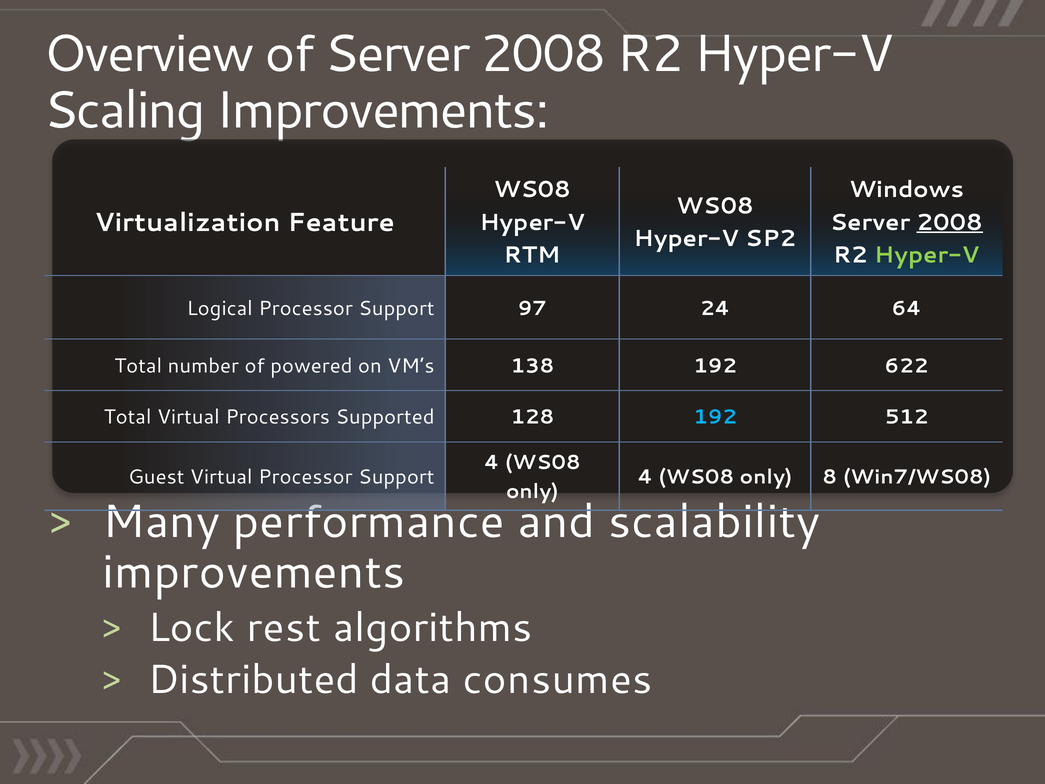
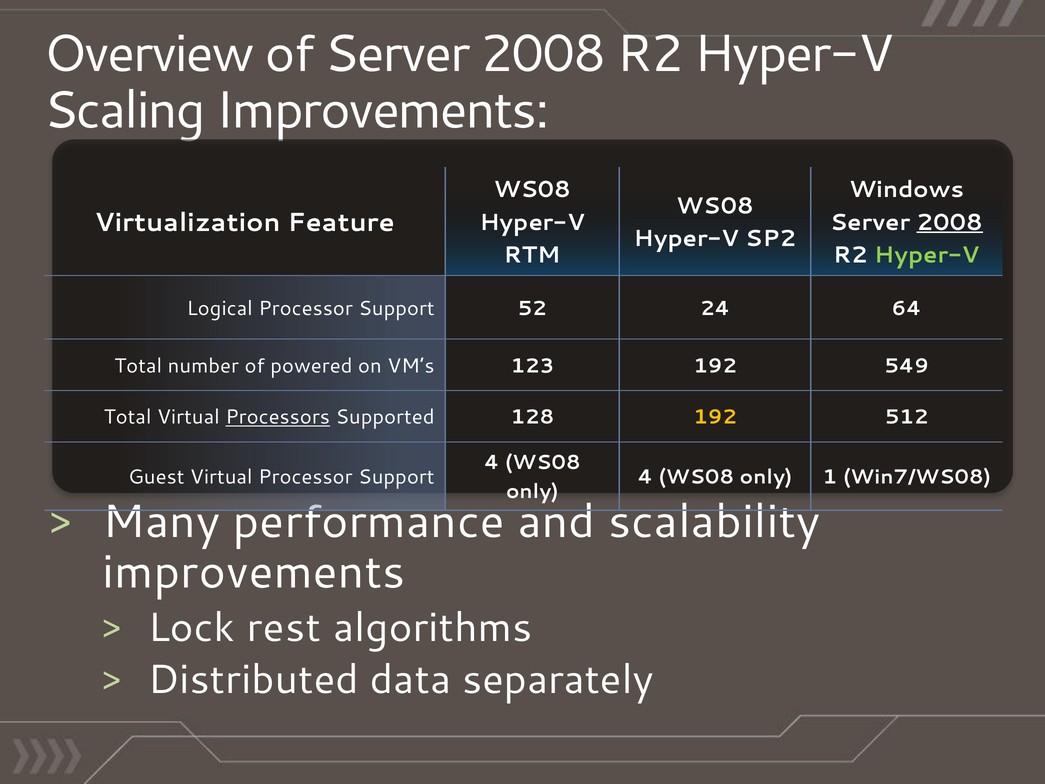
97: 97 -> 52
138: 138 -> 123
622: 622 -> 549
Processors underline: none -> present
192 at (715, 417) colour: light blue -> yellow
8: 8 -> 1
consumes: consumes -> separately
